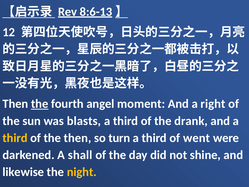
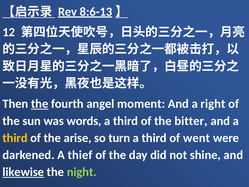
blasts: blasts -> words
drank: drank -> bitter
the then: then -> arise
shall: shall -> thief
likewise underline: none -> present
night colour: yellow -> light green
